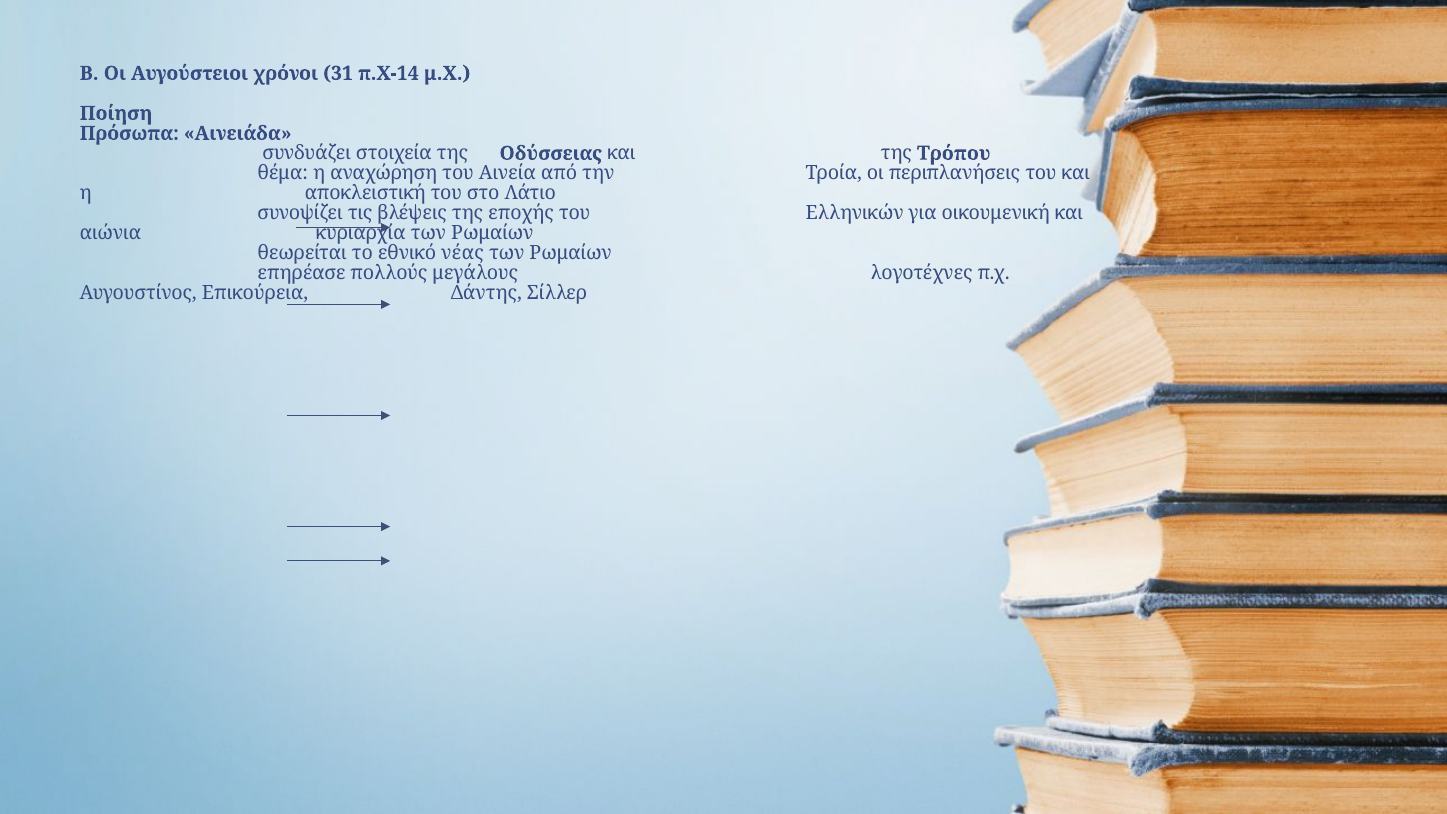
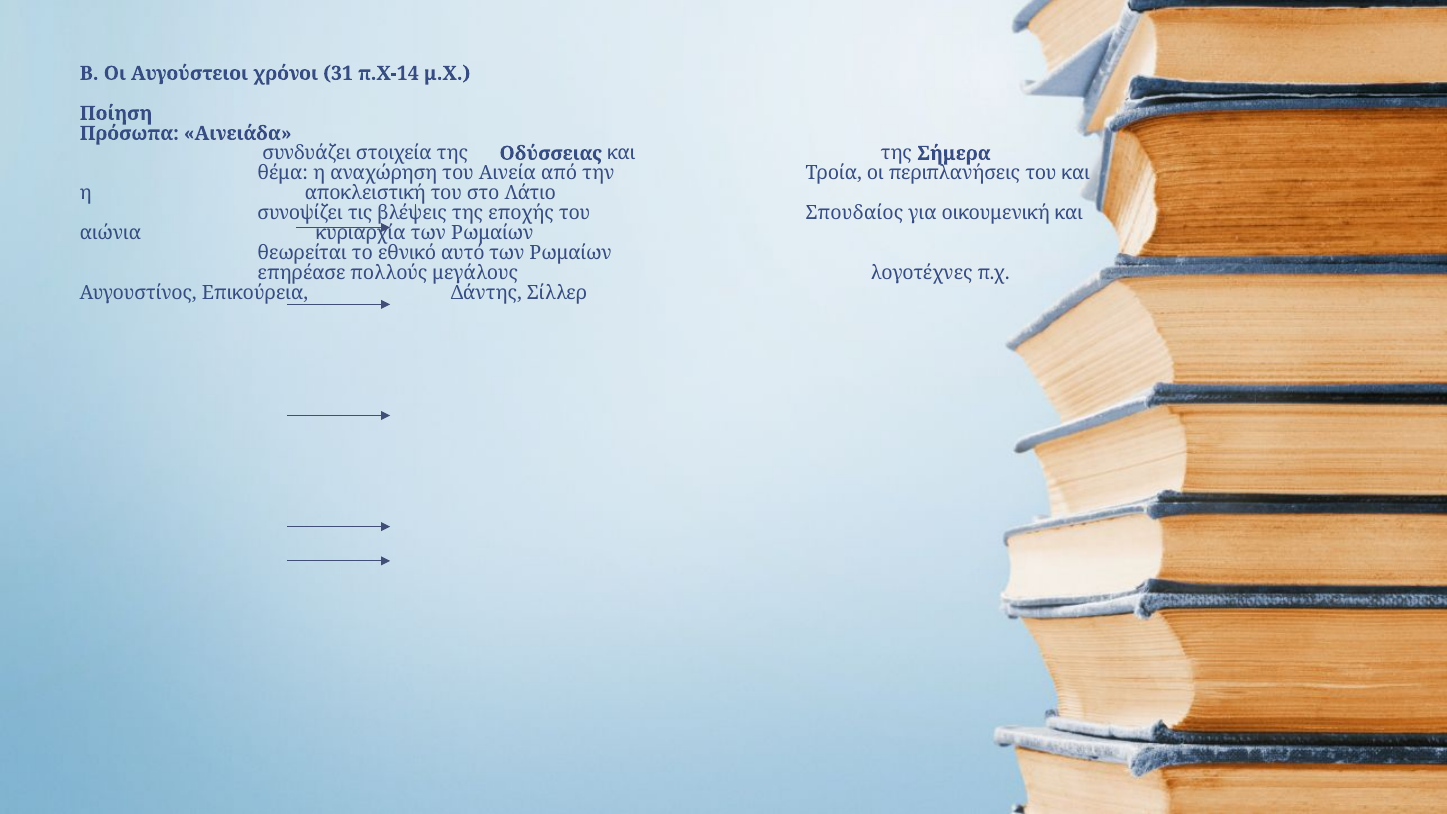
Τρόπου: Τρόπου -> Σήμερα
Ελληνικών: Ελληνικών -> Σπουδαίος
νέας: νέας -> αυτό
